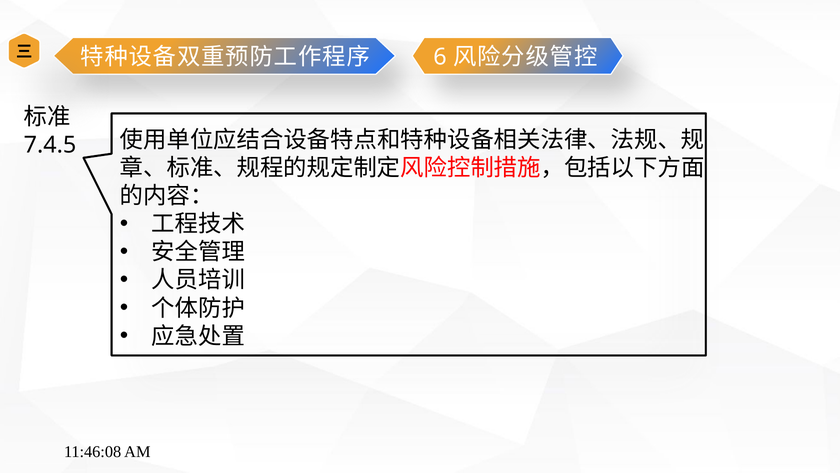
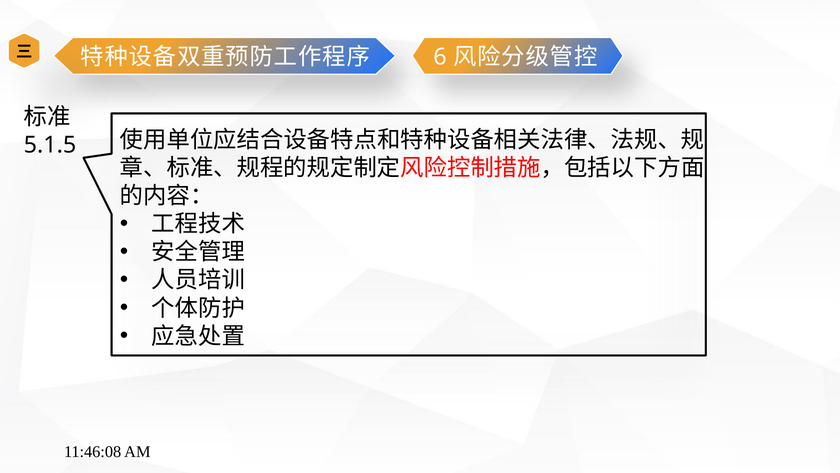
7.4.5: 7.4.5 -> 5.1.5
